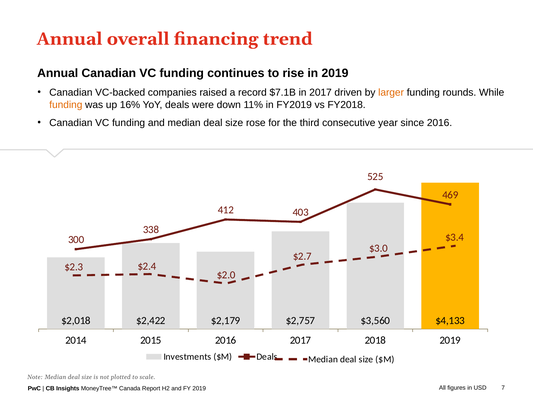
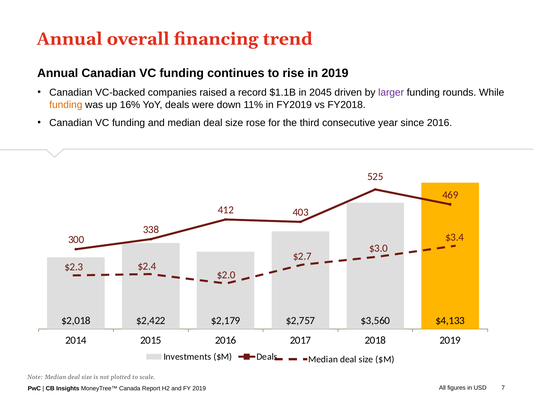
$7.1B: $7.1B -> $1.1B
in 2017: 2017 -> 2045
larger colour: orange -> purple
